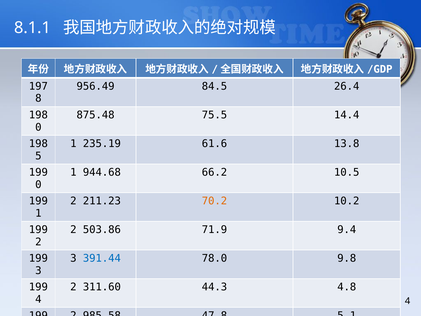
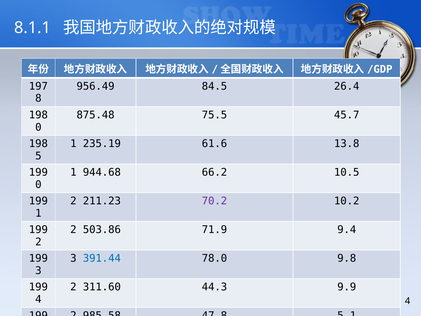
14.4: 14.4 -> 45.7
70.2 colour: orange -> purple
4.8: 4.8 -> 9.9
